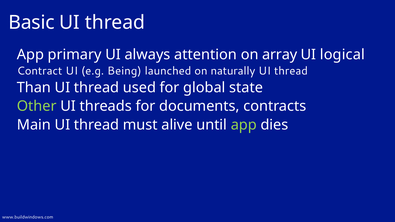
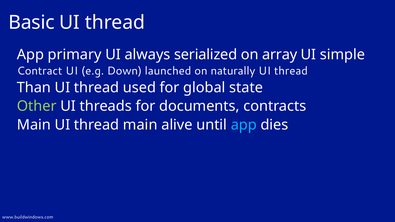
attention: attention -> serialized
logical: logical -> simple
Being: Being -> Down
thread must: must -> main
app at (244, 125) colour: light green -> light blue
